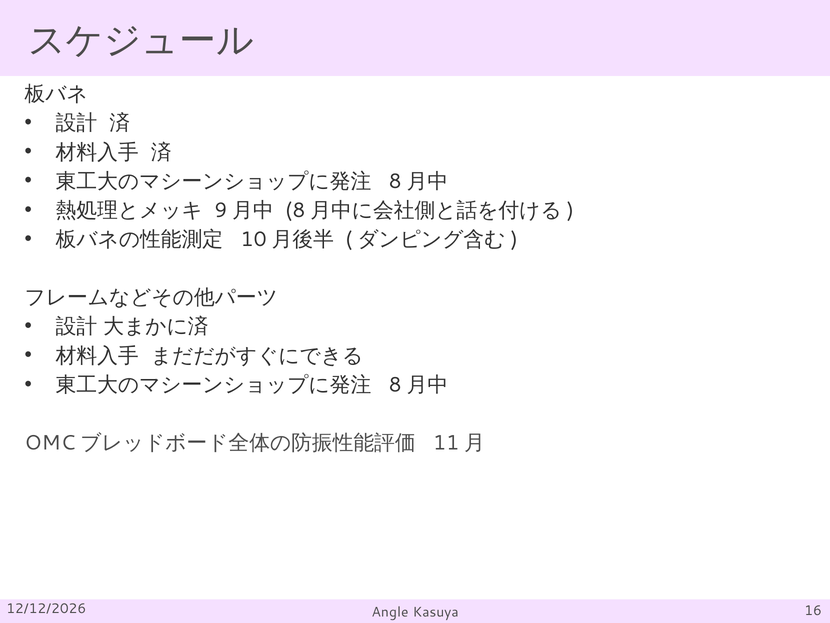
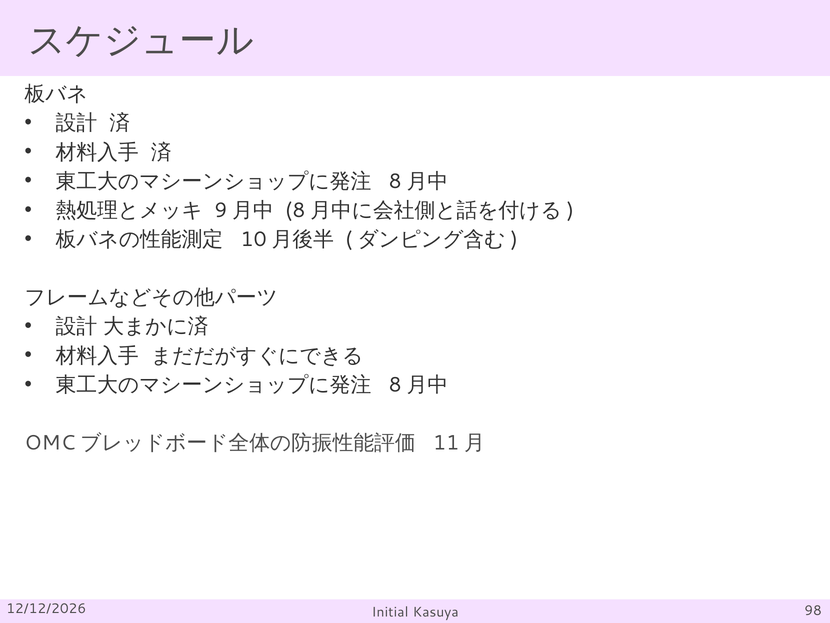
Angle: Angle -> Initial
16: 16 -> 98
